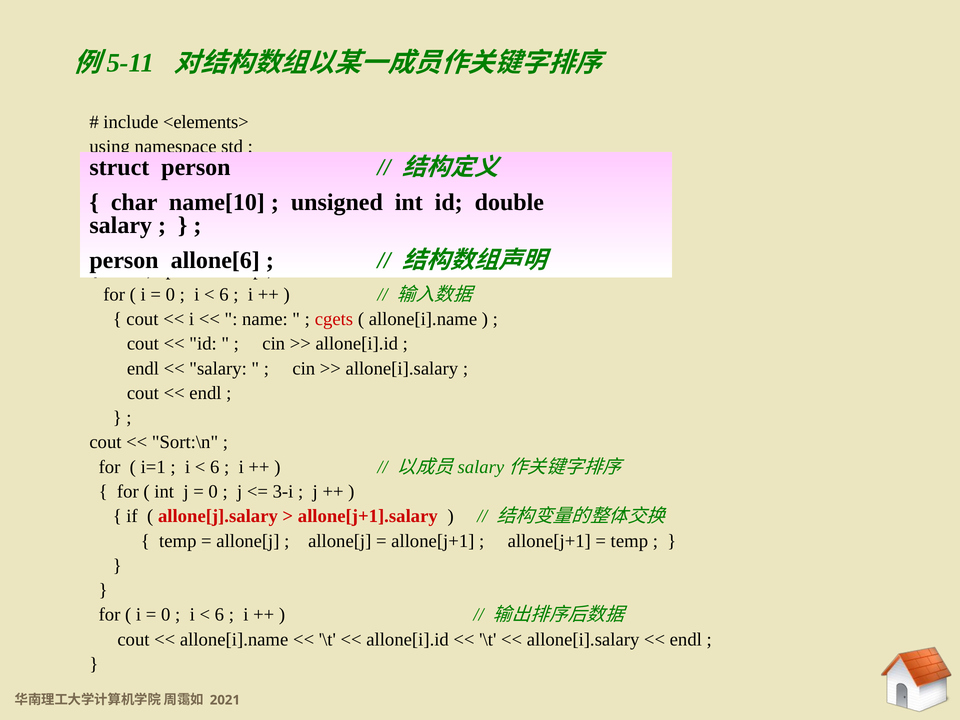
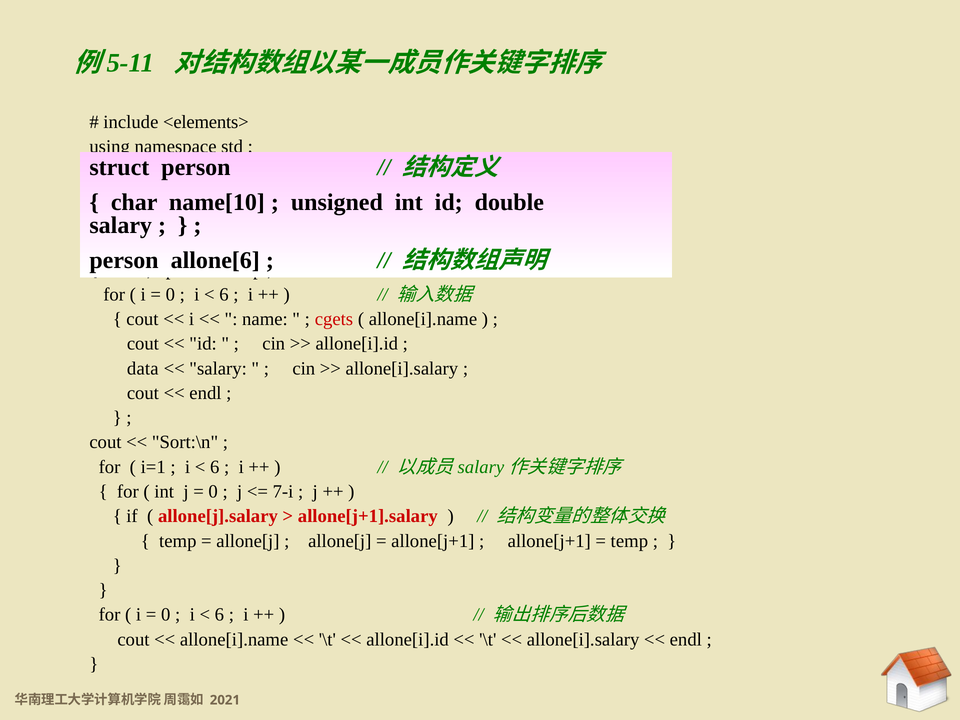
endl at (143, 368): endl -> data
3-i: 3-i -> 7-i
